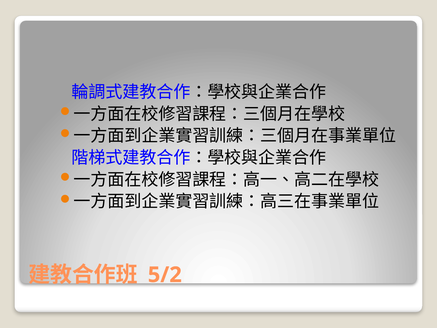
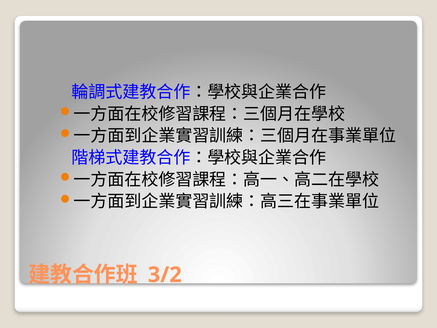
5/2: 5/2 -> 3/2
